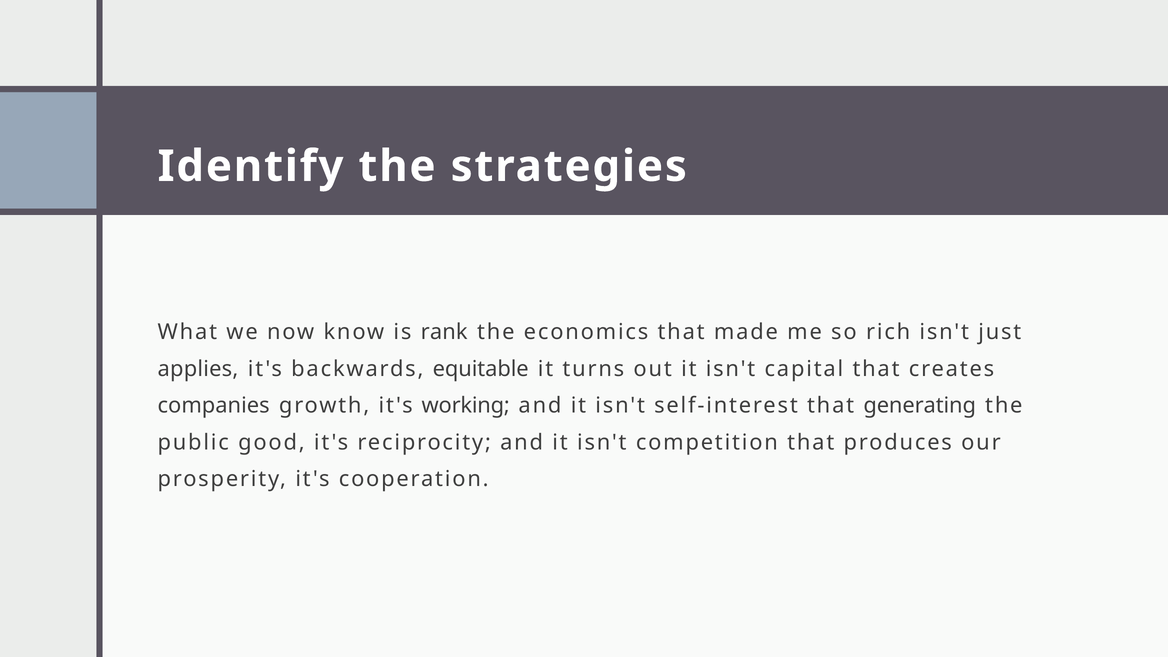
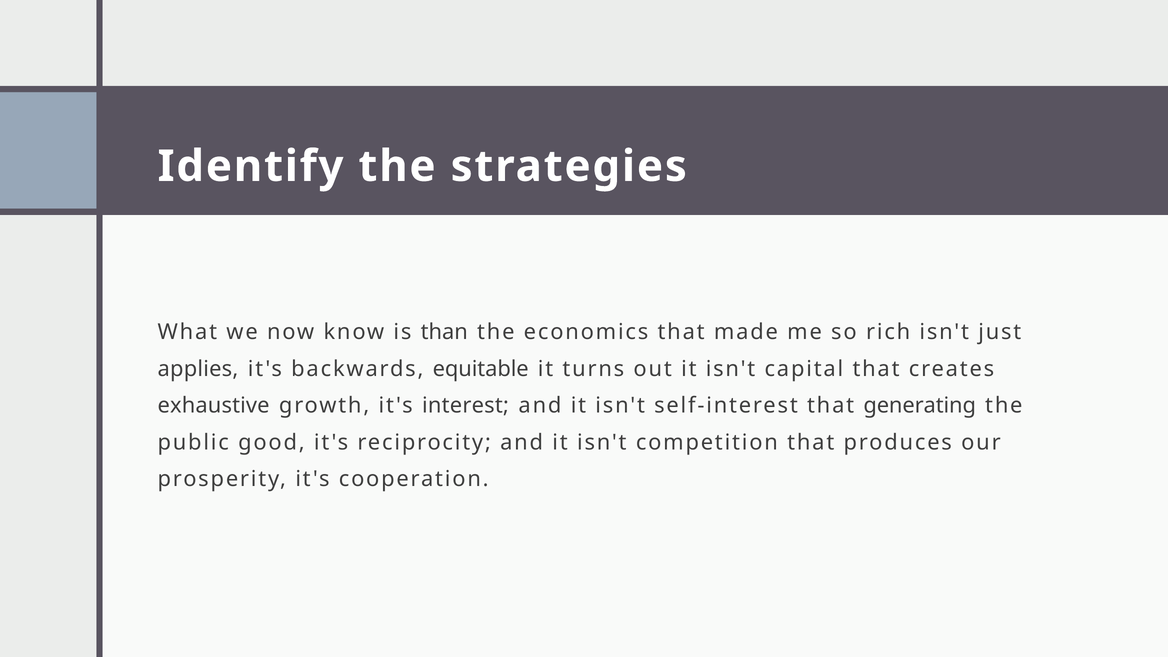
rank: rank -> than
companies: companies -> exhaustive
working: working -> interest
